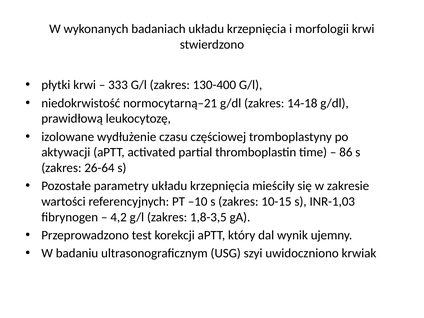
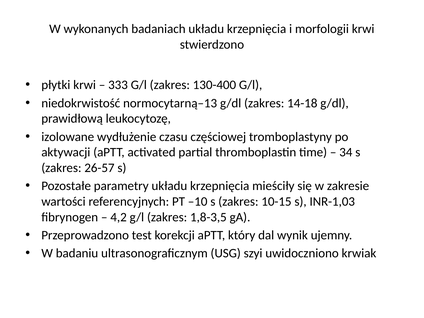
normocytarną–21: normocytarną–21 -> normocytarną–13
86: 86 -> 34
26-64: 26-64 -> 26-57
